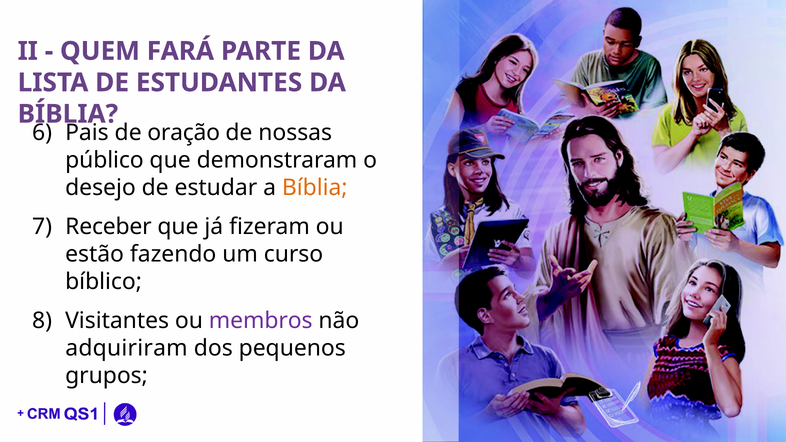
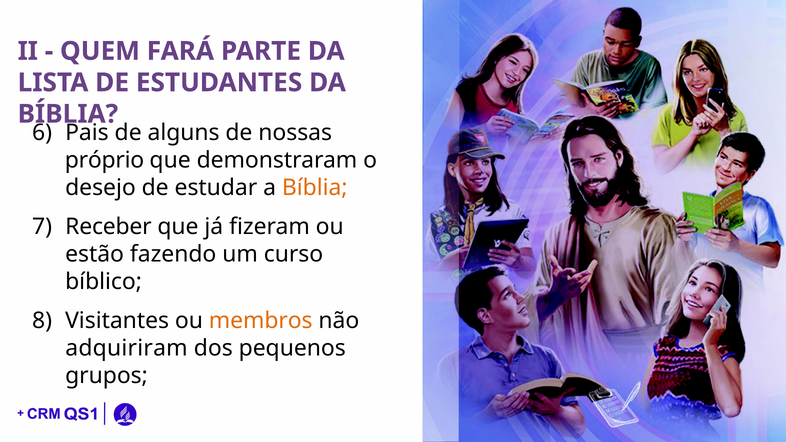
oração: oração -> alguns
público: público -> próprio
membros colour: purple -> orange
